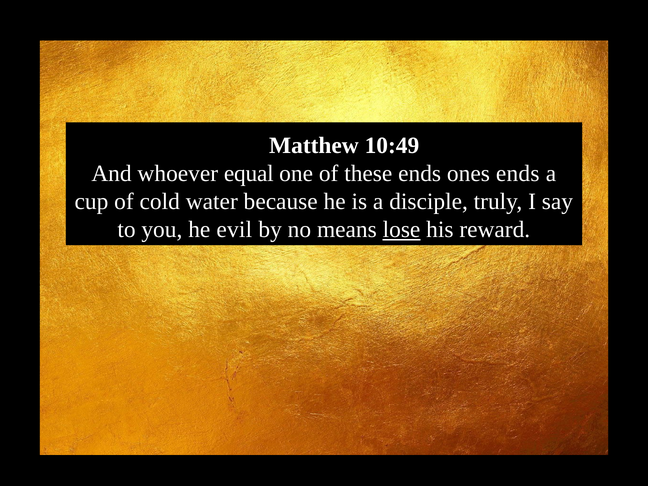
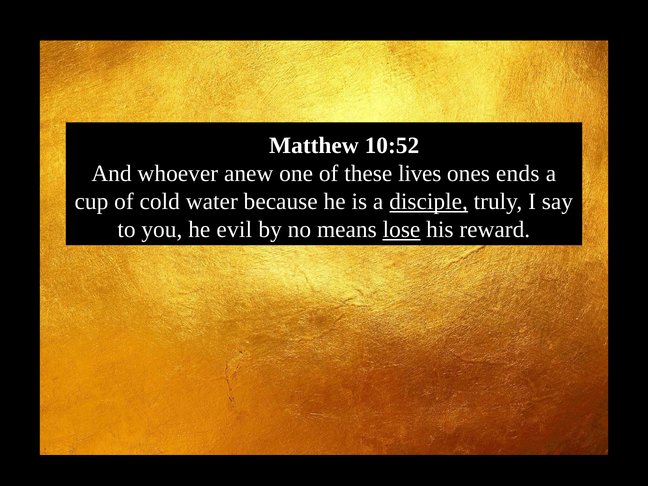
10:49: 10:49 -> 10:52
equal: equal -> anew
these ends: ends -> lives
disciple underline: none -> present
